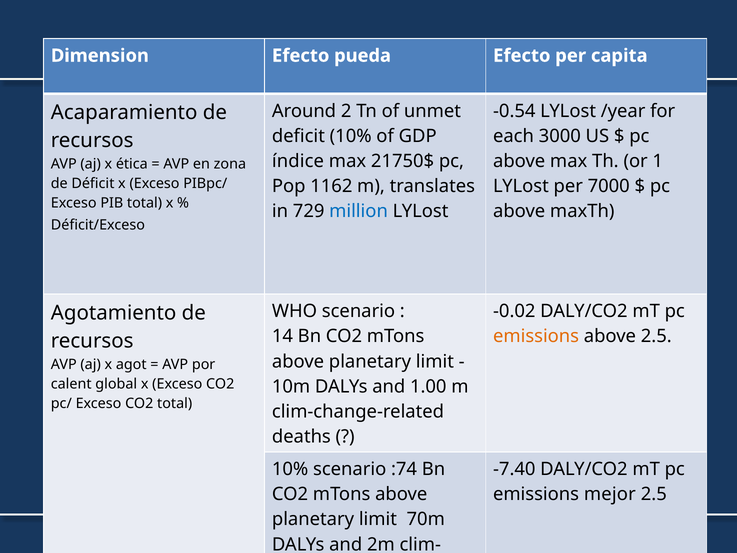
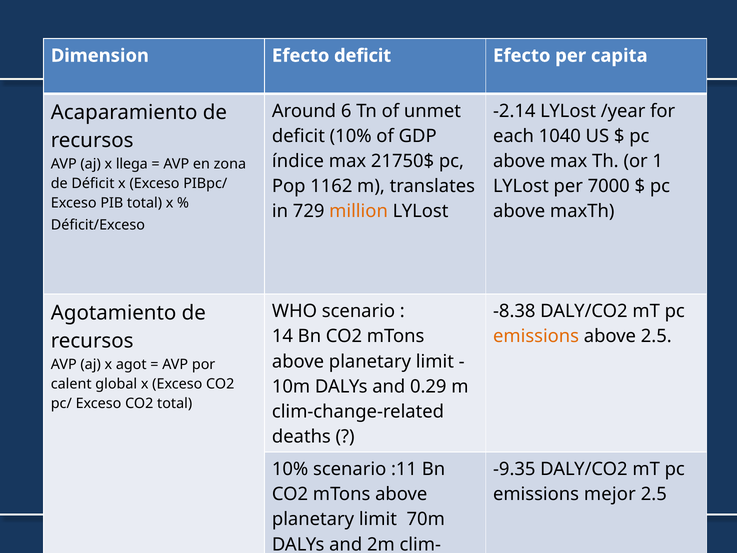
Efecto pueda: pueda -> deficit
2: 2 -> 6
-0.54: -0.54 -> -2.14
3000: 3000 -> 1040
ética: ética -> llega
million colour: blue -> orange
-0.02: -0.02 -> -8.38
1.00: 1.00 -> 0.29
:74: :74 -> :11
-7.40: -7.40 -> -9.35
